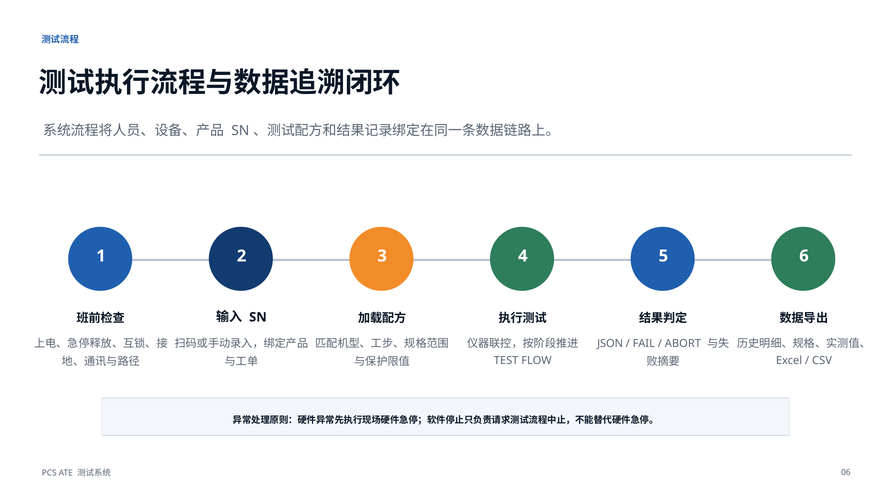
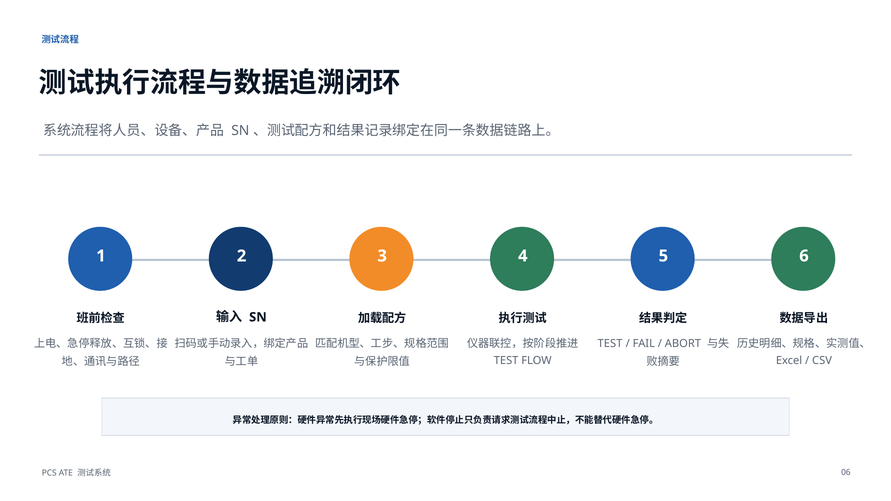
JSON at (610, 344): JSON -> TEST
